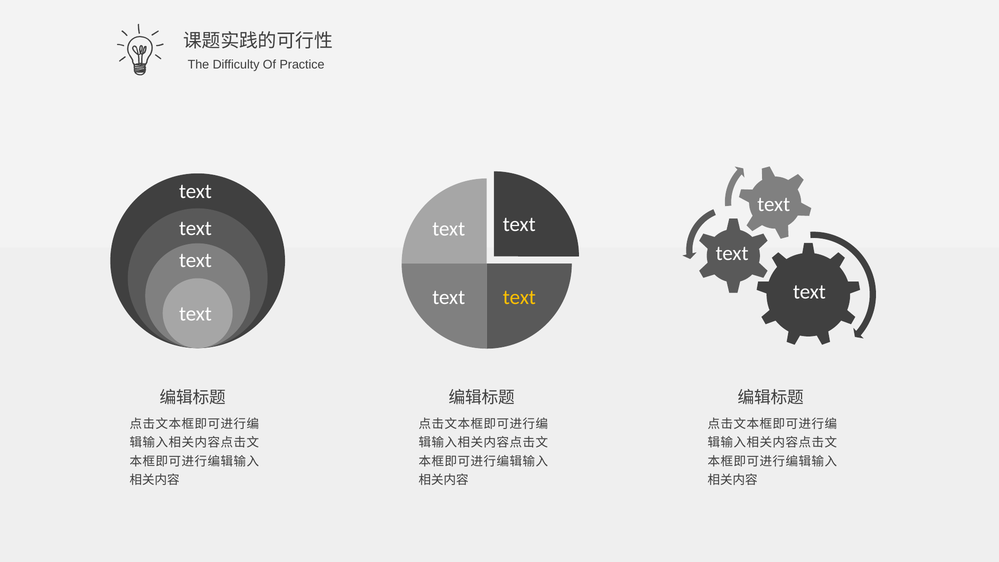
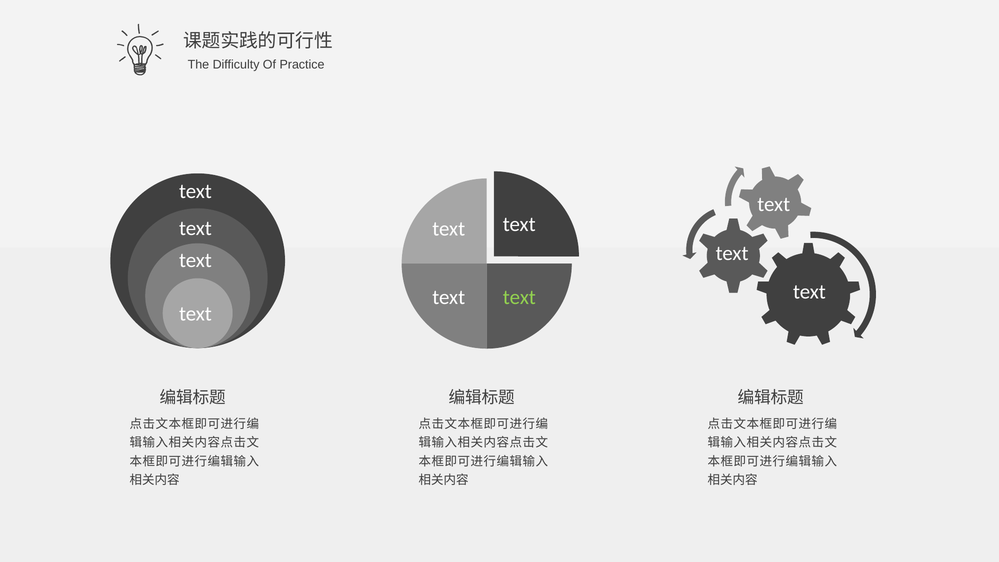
text at (519, 297) colour: yellow -> light green
